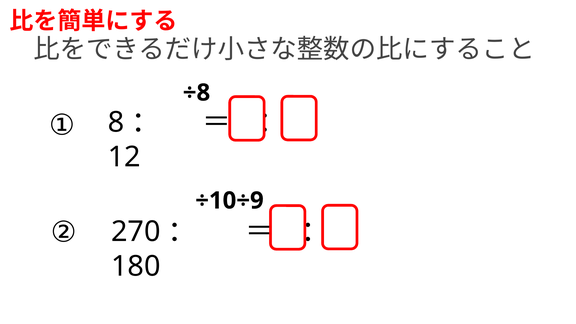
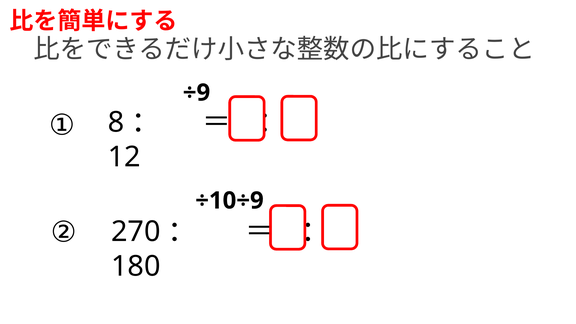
÷8: ÷8 -> ÷9
